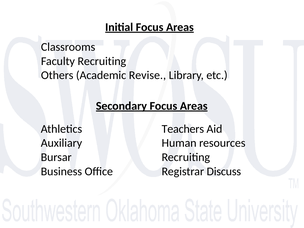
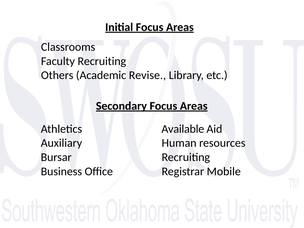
Teachers: Teachers -> Available
Discuss: Discuss -> Mobile
